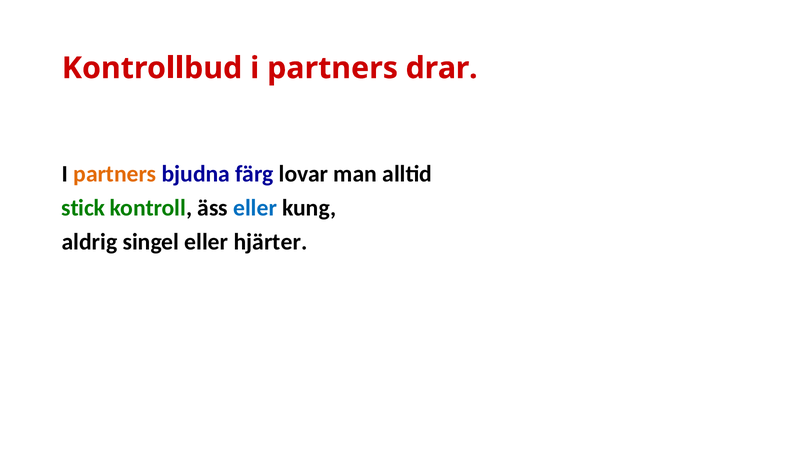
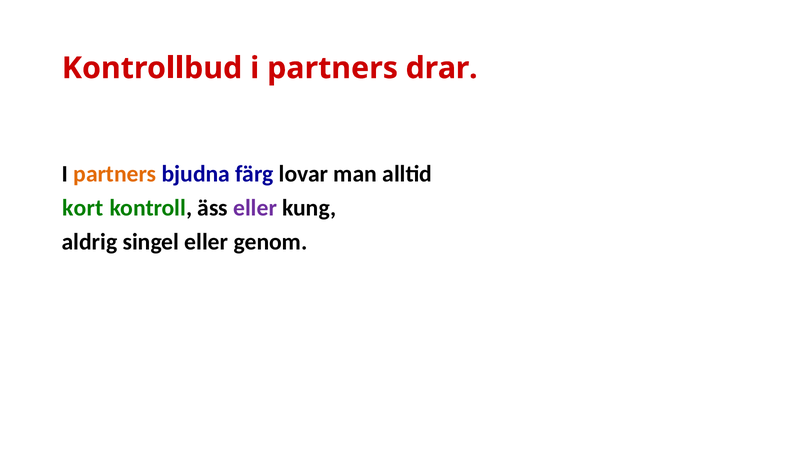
stick: stick -> kort
eller at (255, 208) colour: blue -> purple
hjärter: hjärter -> genom
